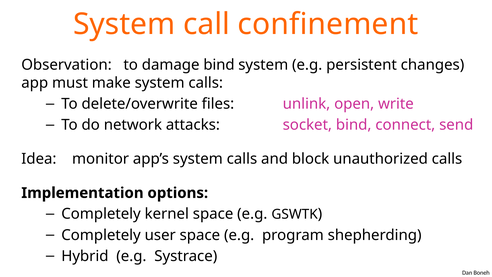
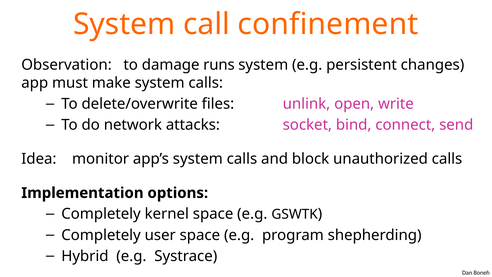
damage bind: bind -> runs
